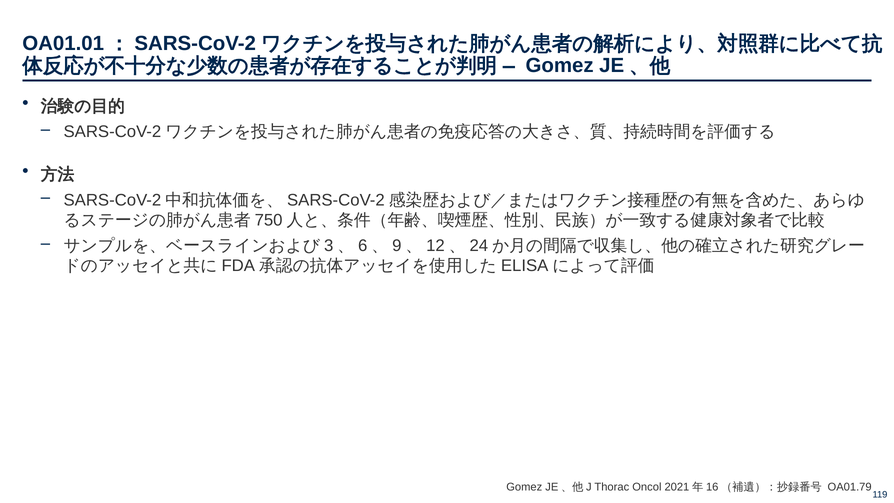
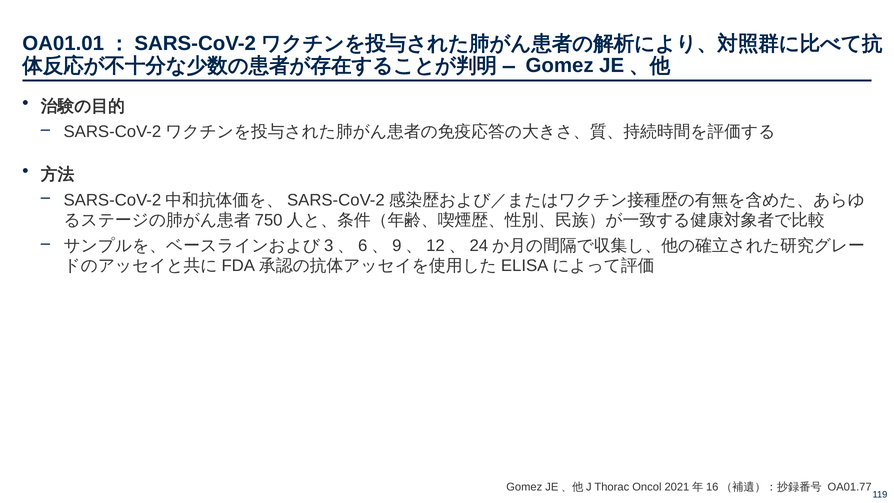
OA01.79: OA01.79 -> OA01.77
